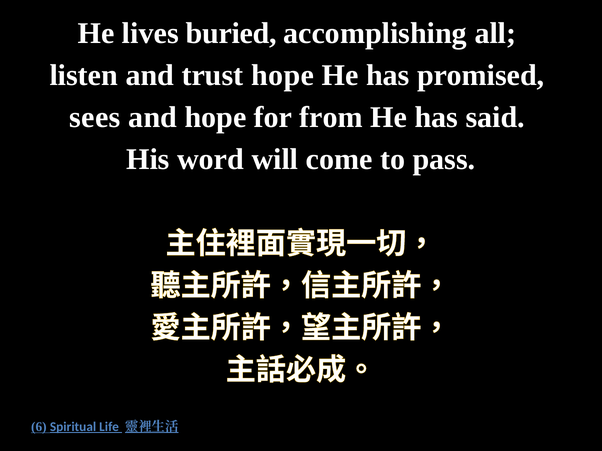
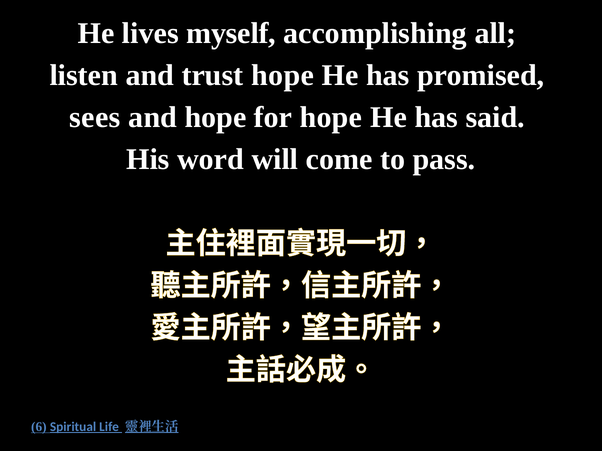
buried: buried -> myself
for from: from -> hope
